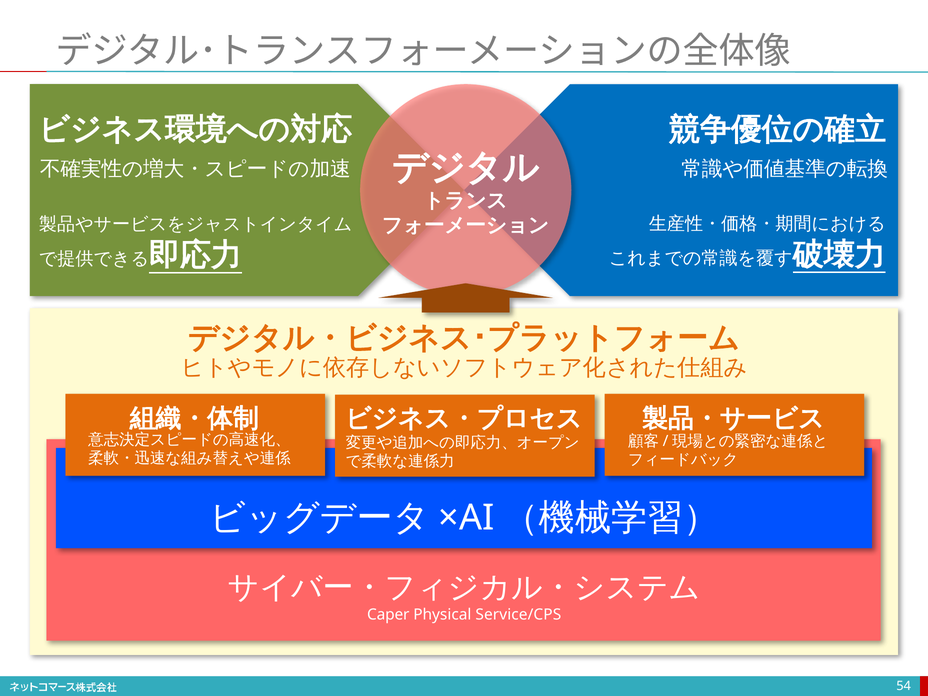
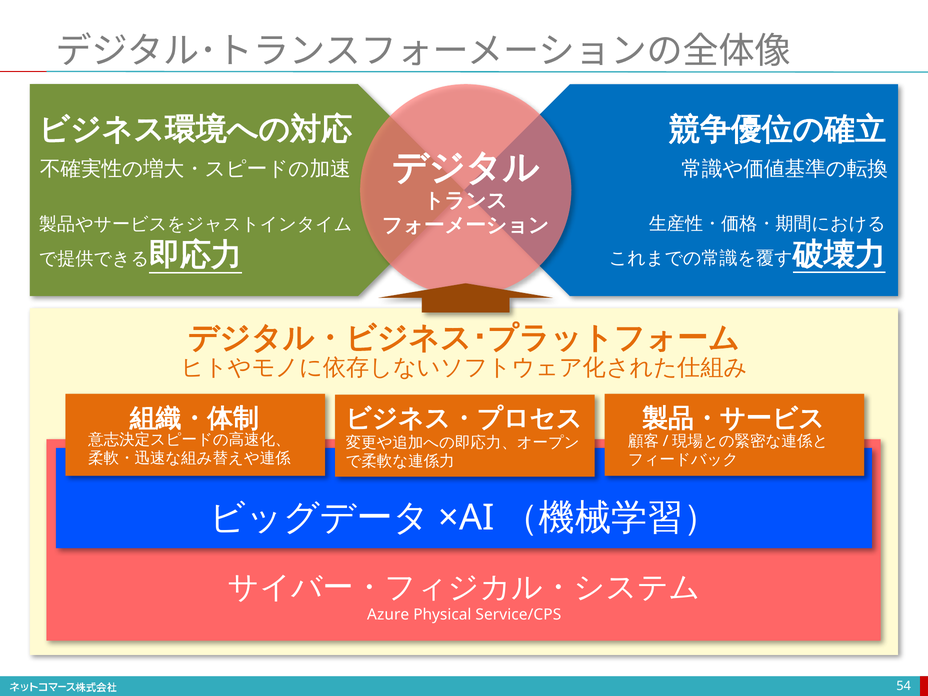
Caper: Caper -> Azure
